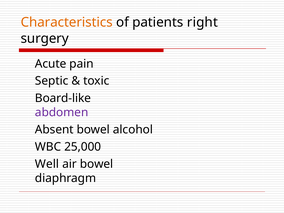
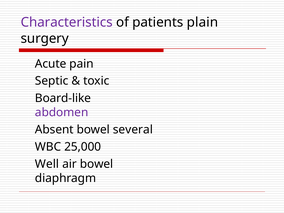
Characteristics colour: orange -> purple
right: right -> plain
alcohol: alcohol -> several
